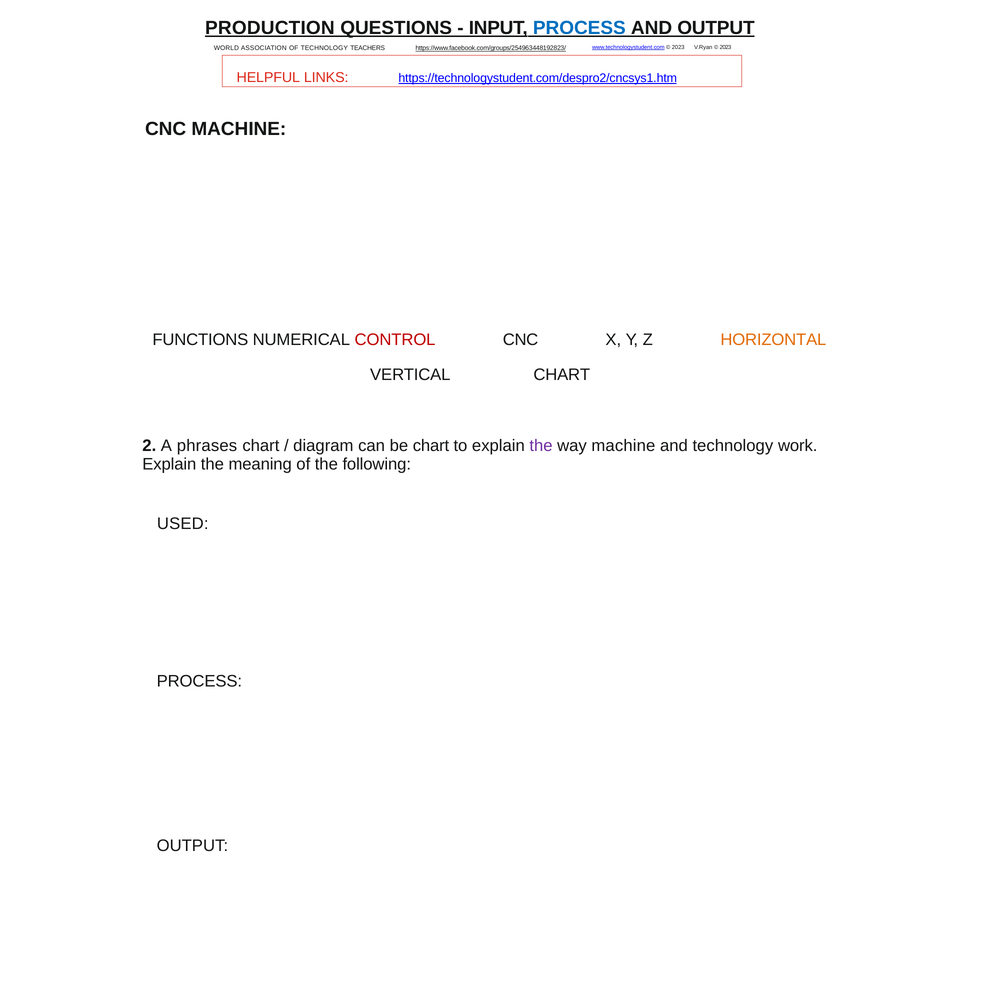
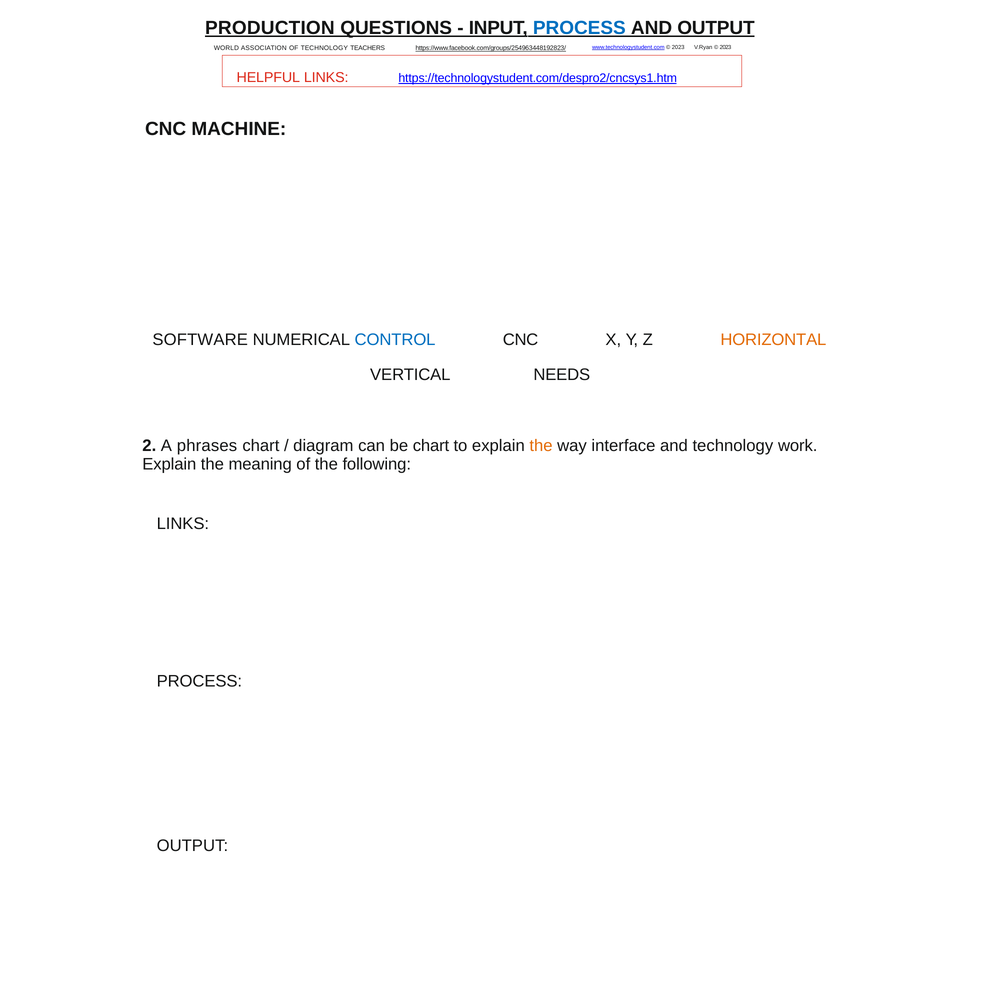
FUNCTIONS: FUNCTIONS -> SOFTWARE
CONTROL colour: red -> blue
CHART at (562, 375): CHART -> NEEDS
the at (541, 446) colour: purple -> orange
way machine: machine -> interface
USED at (183, 524): USED -> LINKS
